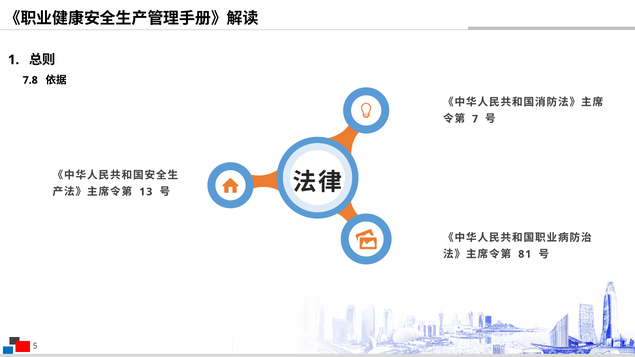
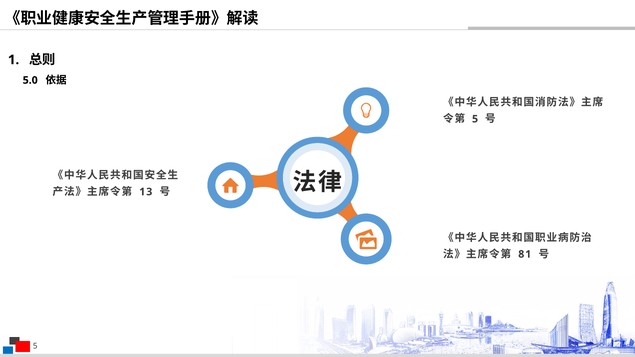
7.8: 7.8 -> 5.0
7 at (475, 119): 7 -> 5
